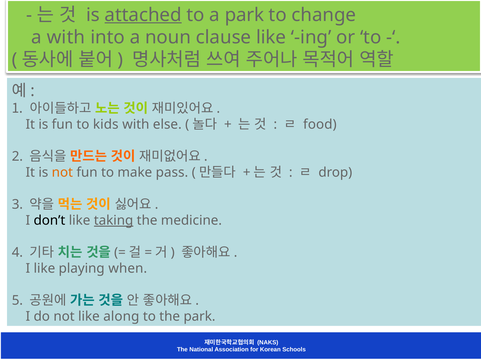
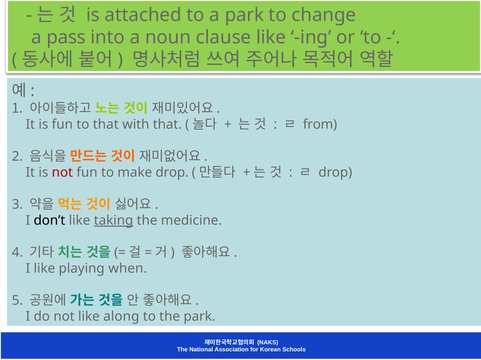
attached underline: present -> none
a with: with -> pass
to kids: kids -> that
with else: else -> that
food: food -> from
not at (62, 173) colour: orange -> red
make pass: pass -> drop
